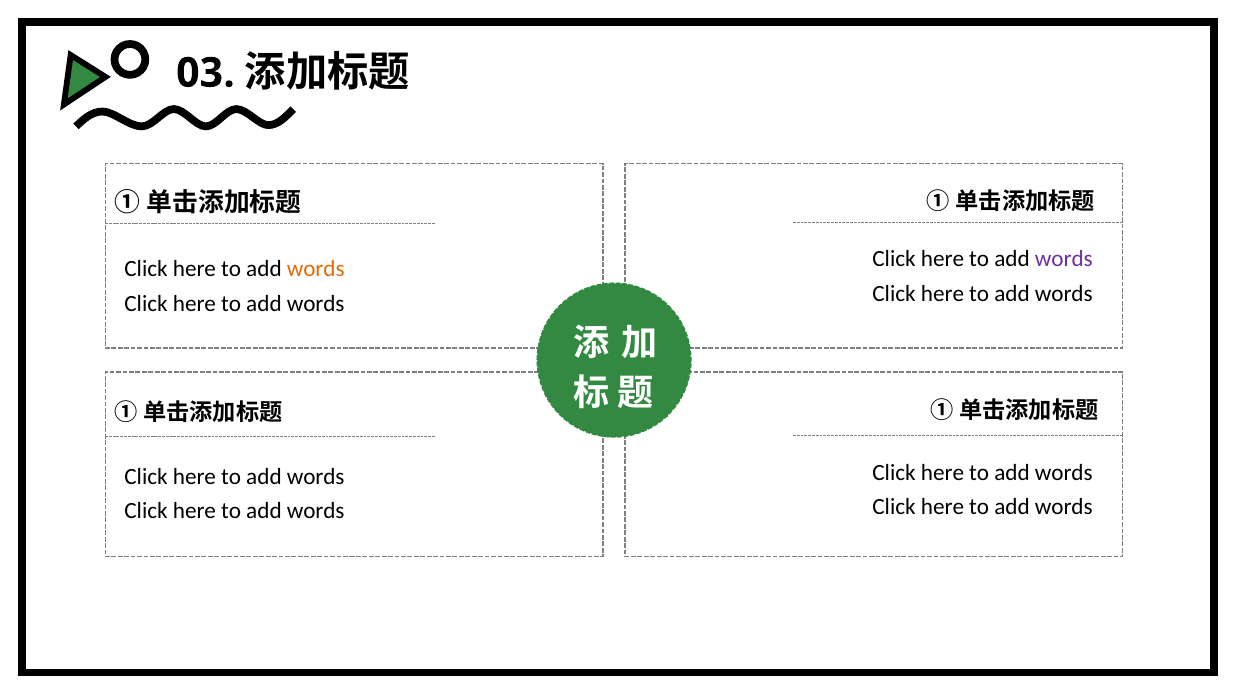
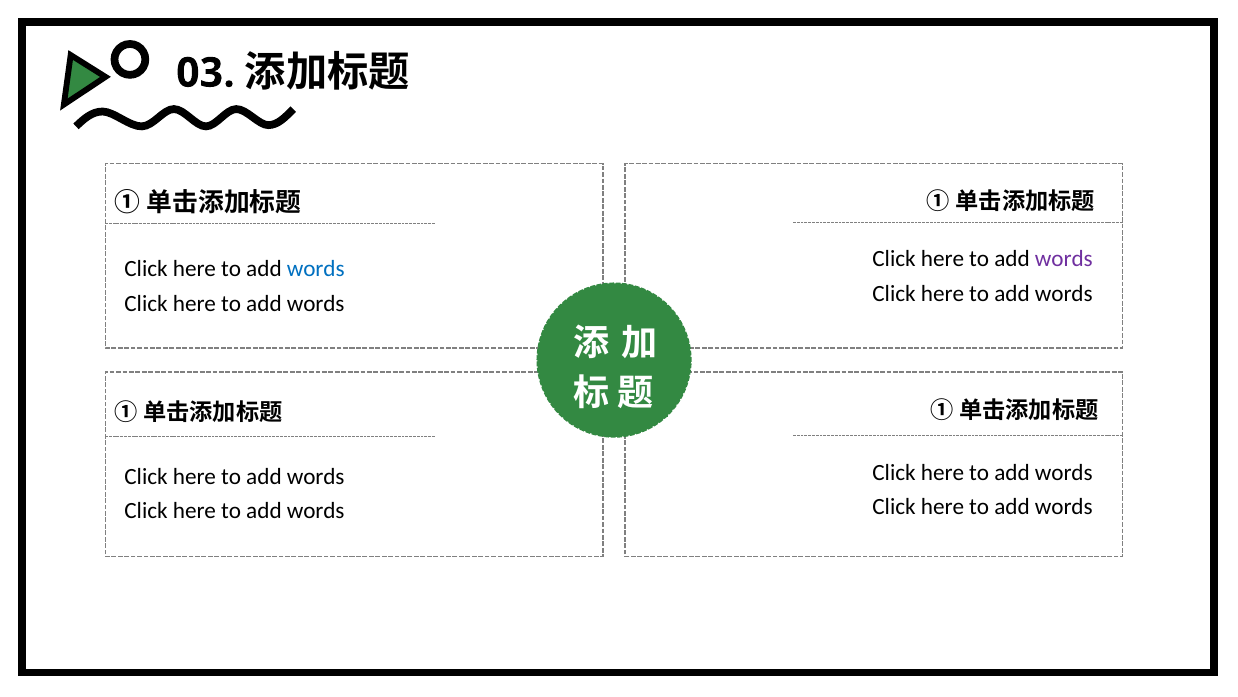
words at (316, 269) colour: orange -> blue
